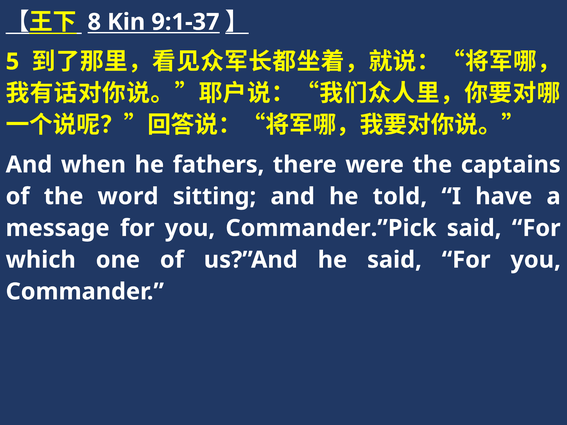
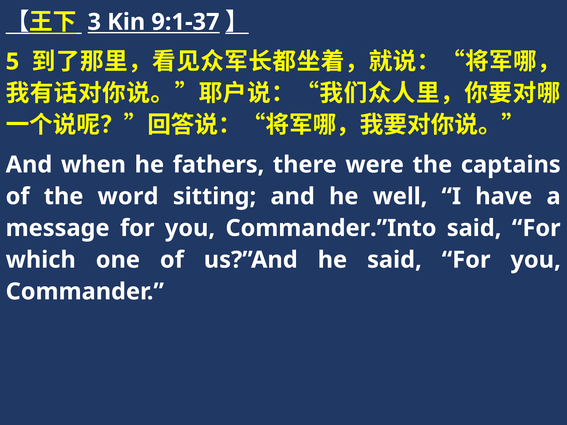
8: 8 -> 3
told: told -> well
Commander.”Pick: Commander.”Pick -> Commander.”Into
